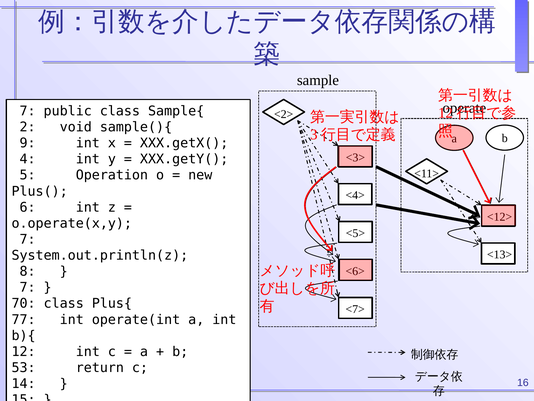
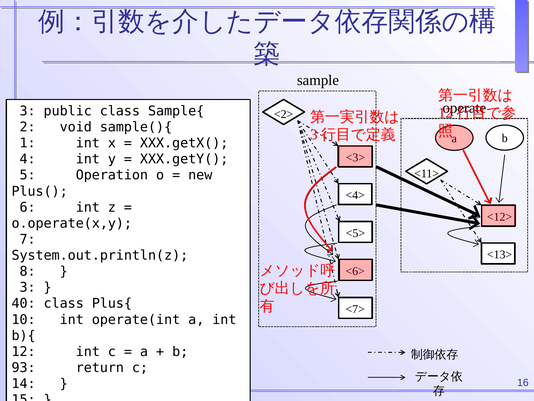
7 at (28, 111): 7 -> 3
9: 9 -> 1
7 at (28, 287): 7 -> 3
70: 70 -> 40
77: 77 -> 10
53: 53 -> 93
